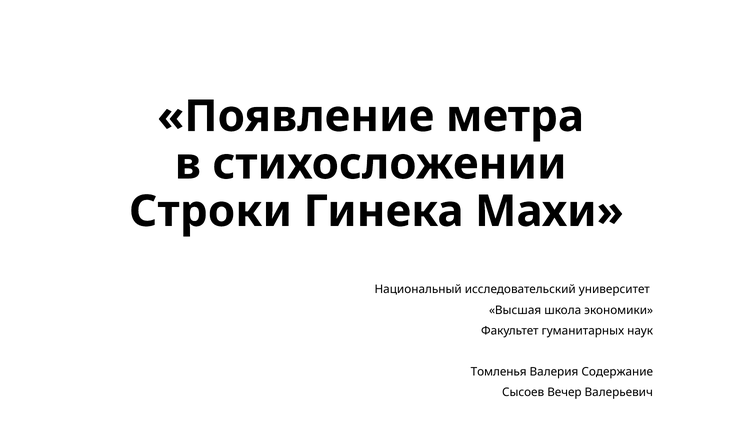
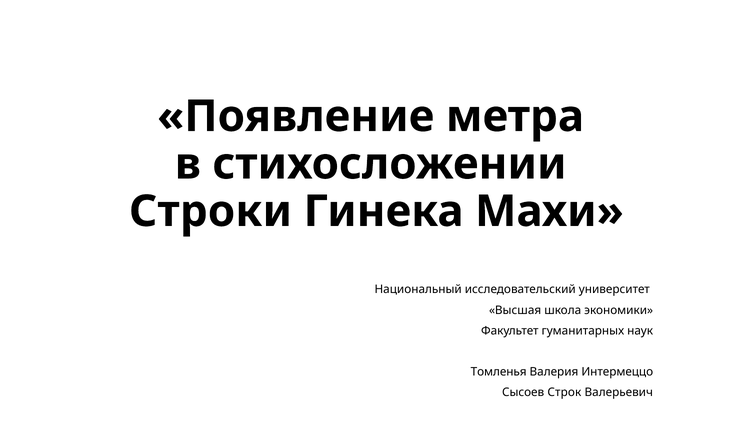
Содержание: Содержание -> Интермеццо
Вечер: Вечер -> Строк
